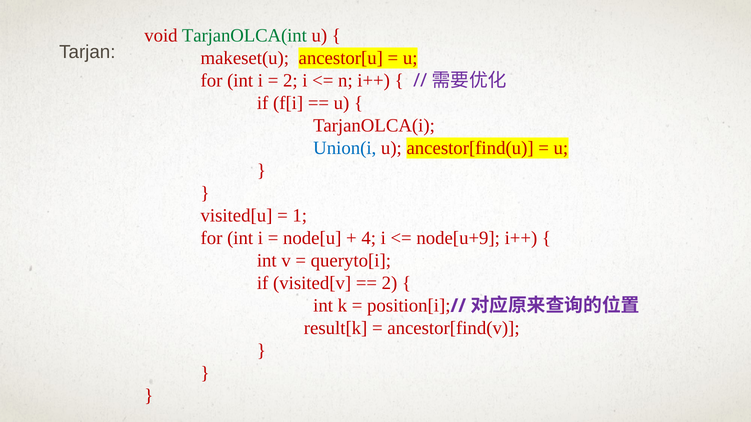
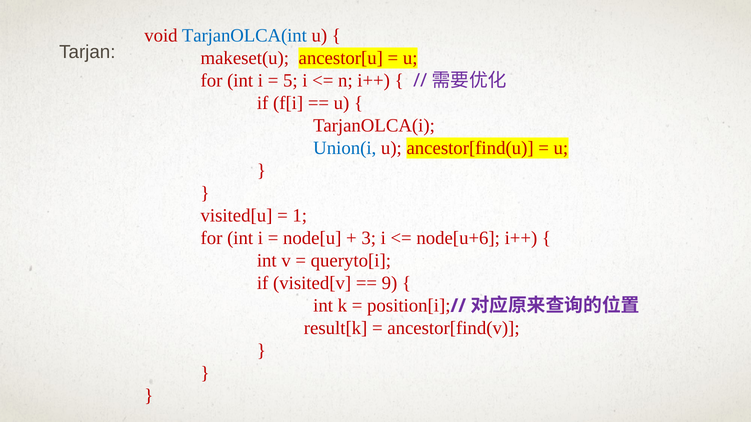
TarjanOLCA(int colour: green -> blue
2 at (290, 81): 2 -> 5
4: 4 -> 3
node[u+9: node[u+9 -> node[u+6
2 at (390, 283): 2 -> 9
